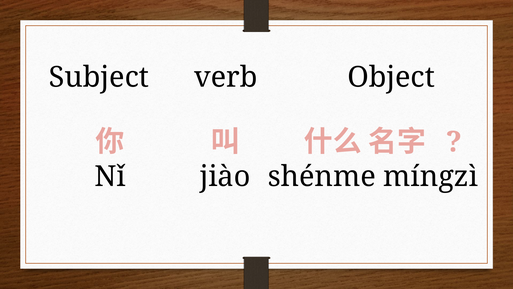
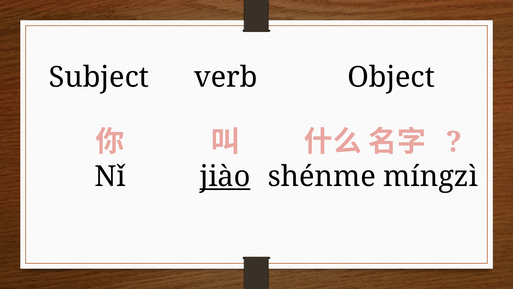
jiào underline: none -> present
